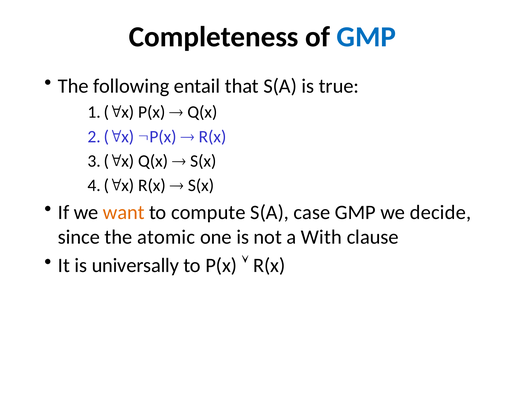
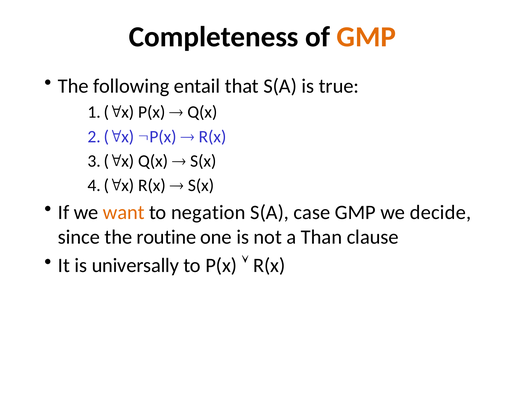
GMP at (366, 37) colour: blue -> orange
compute: compute -> negation
atomic: atomic -> routine
With: With -> Than
